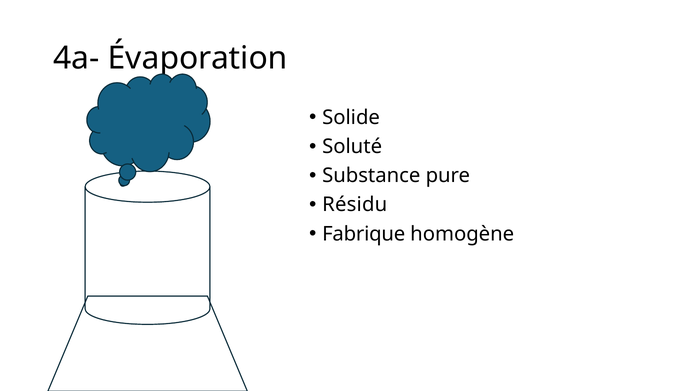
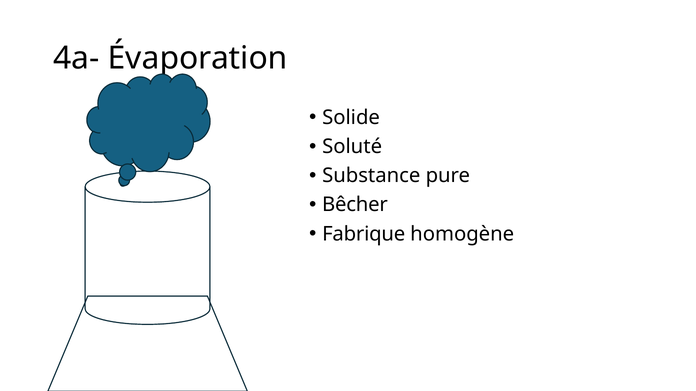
Résidu: Résidu -> Bêcher
